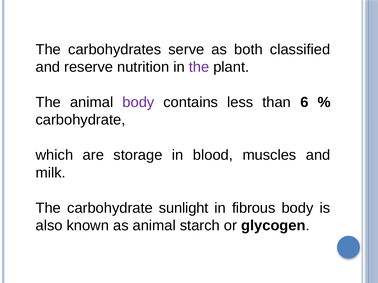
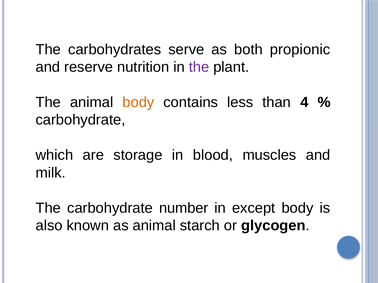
classified: classified -> propionic
body at (138, 102) colour: purple -> orange
6: 6 -> 4
sunlight: sunlight -> number
fibrous: fibrous -> except
